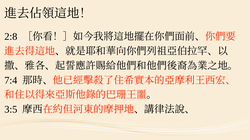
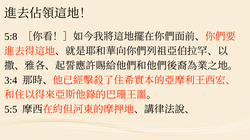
2:8: 2:8 -> 5:8
7:4: 7:4 -> 3:4
3:5: 3:5 -> 5:5
